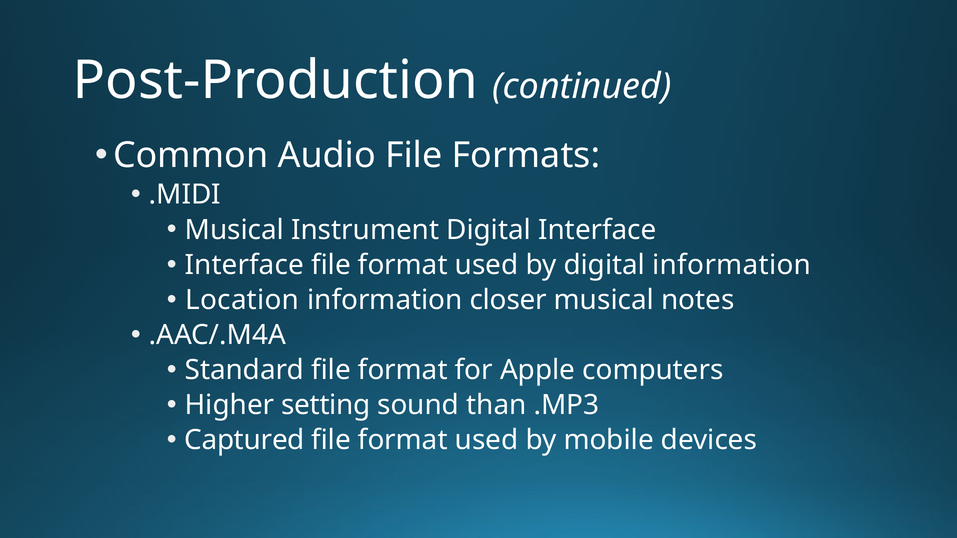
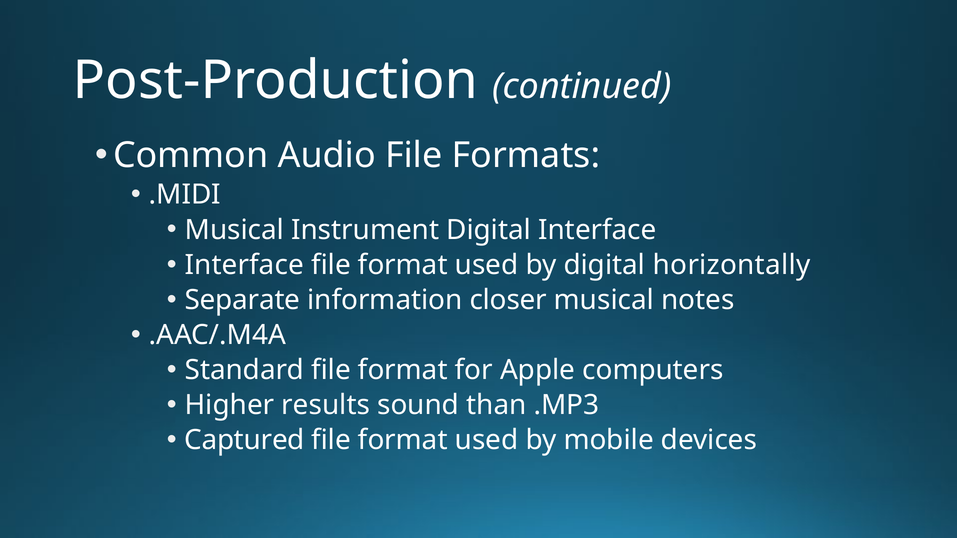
digital information: information -> horizontally
Location: Location -> Separate
setting: setting -> results
